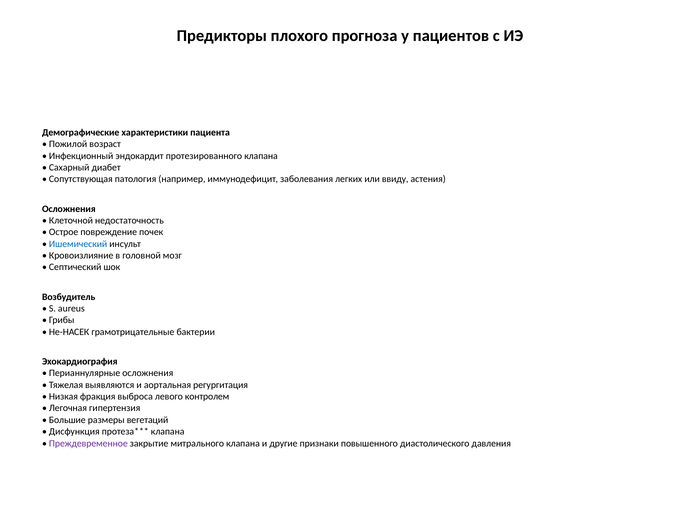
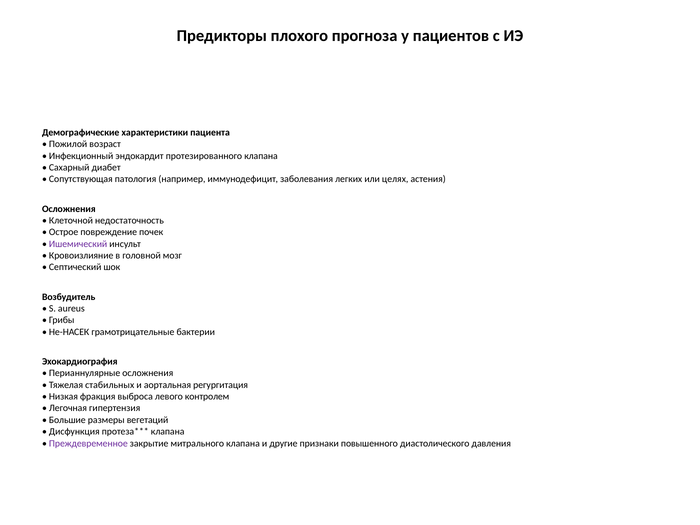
ввиду: ввиду -> целях
Ишемический colour: blue -> purple
выявляются: выявляются -> стабильных
